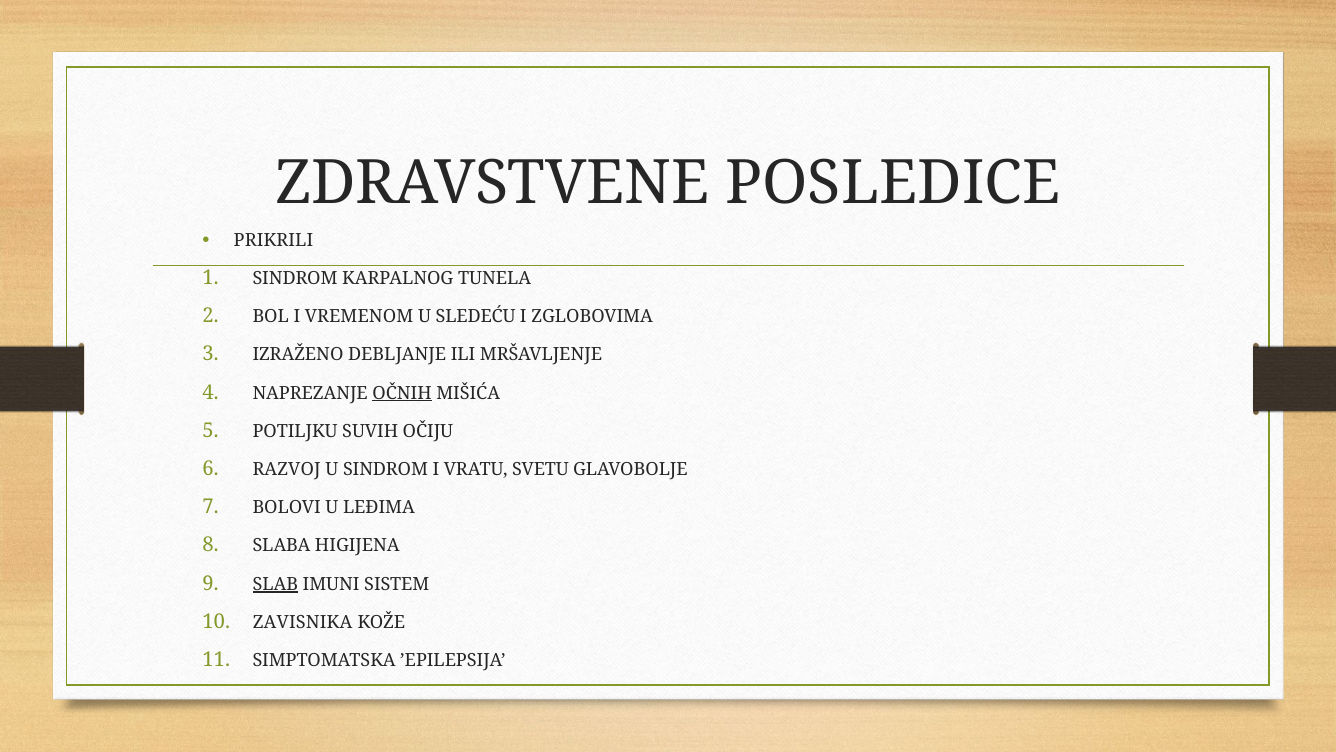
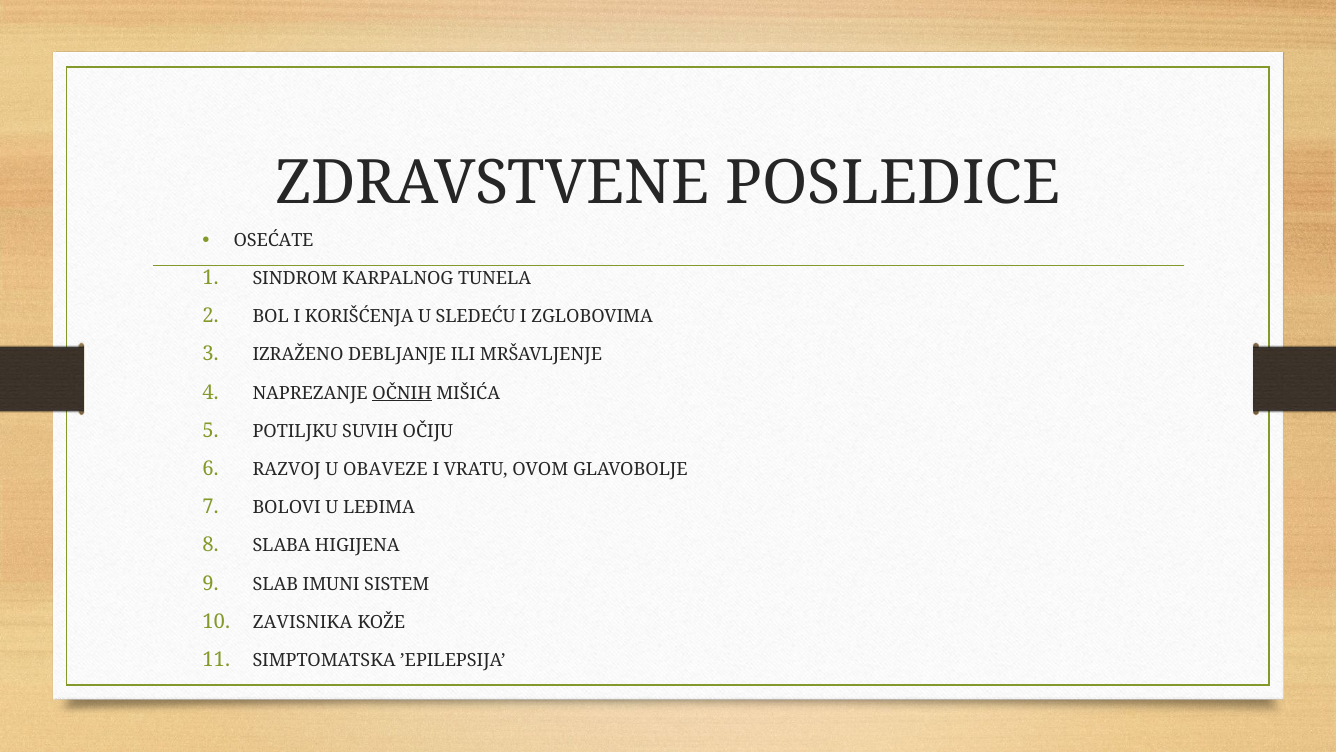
PRIKRILI: PRIKRILI -> OSEĆATE
VREMENOM: VREMENOM -> KORIŠĆENJA
U SINDROM: SINDROM -> OBAVEZE
SVETU: SVETU -> OVOM
SLAB underline: present -> none
